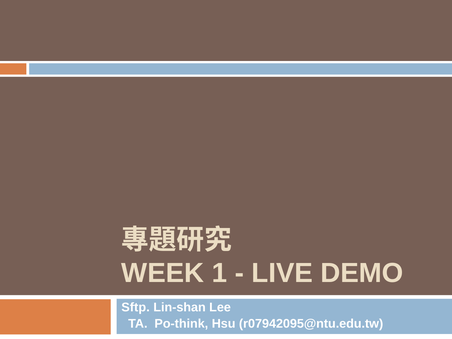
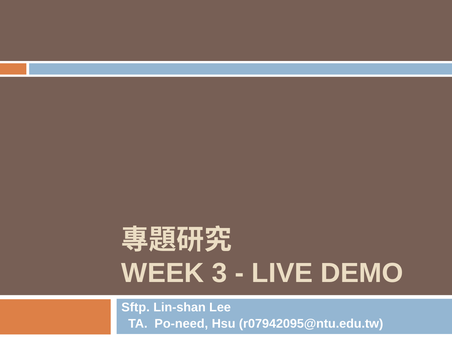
1: 1 -> 3
Po-think: Po-think -> Po-need
